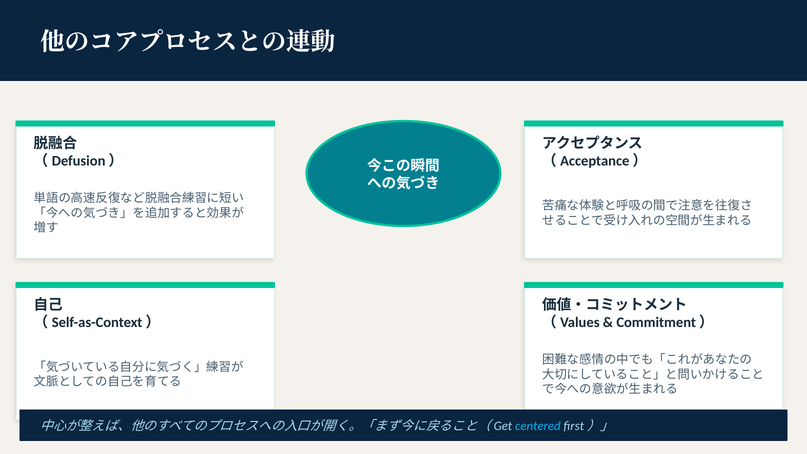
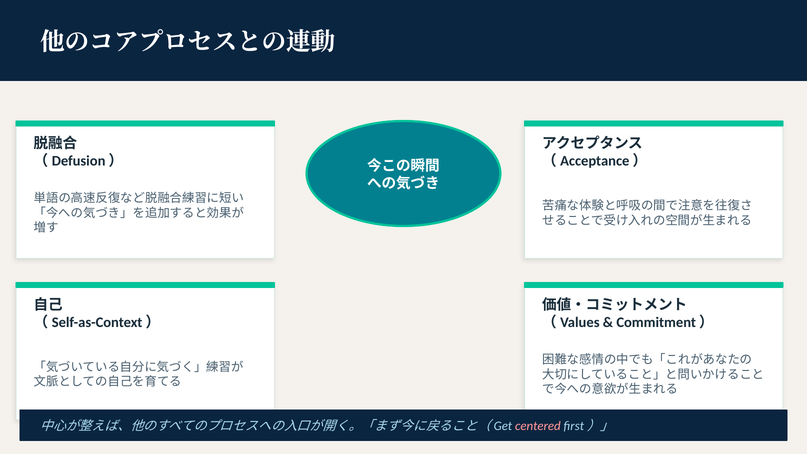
centered colour: light blue -> pink
